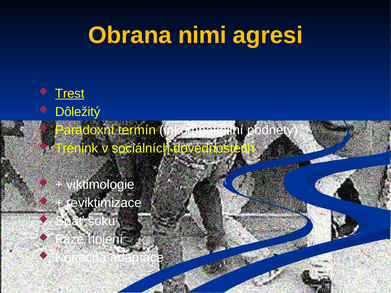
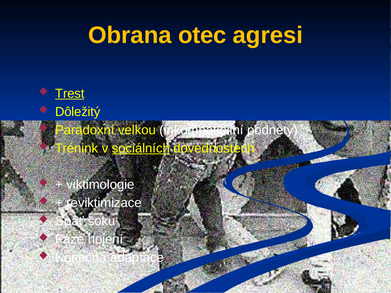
nimi: nimi -> otec
termín: termín -> velkou
sociálních underline: none -> present
